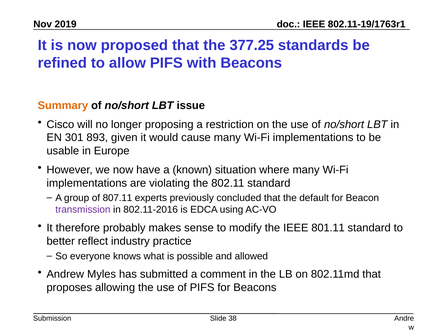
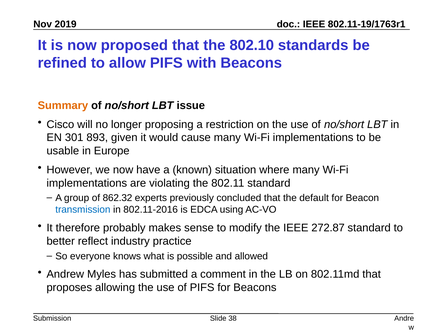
377.25: 377.25 -> 802.10
807.11: 807.11 -> 862.32
transmission colour: purple -> blue
801.11: 801.11 -> 272.87
